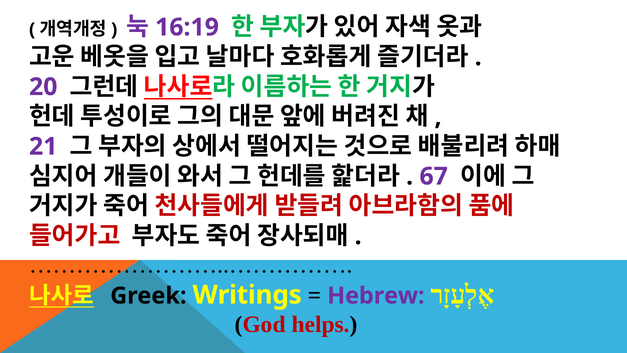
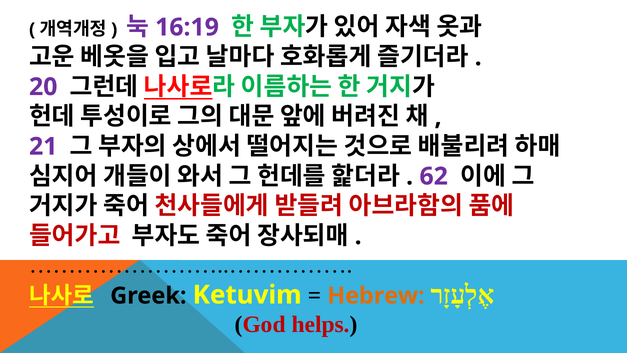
67: 67 -> 62
Writings: Writings -> Ketuvim
Hebrew colour: purple -> orange
